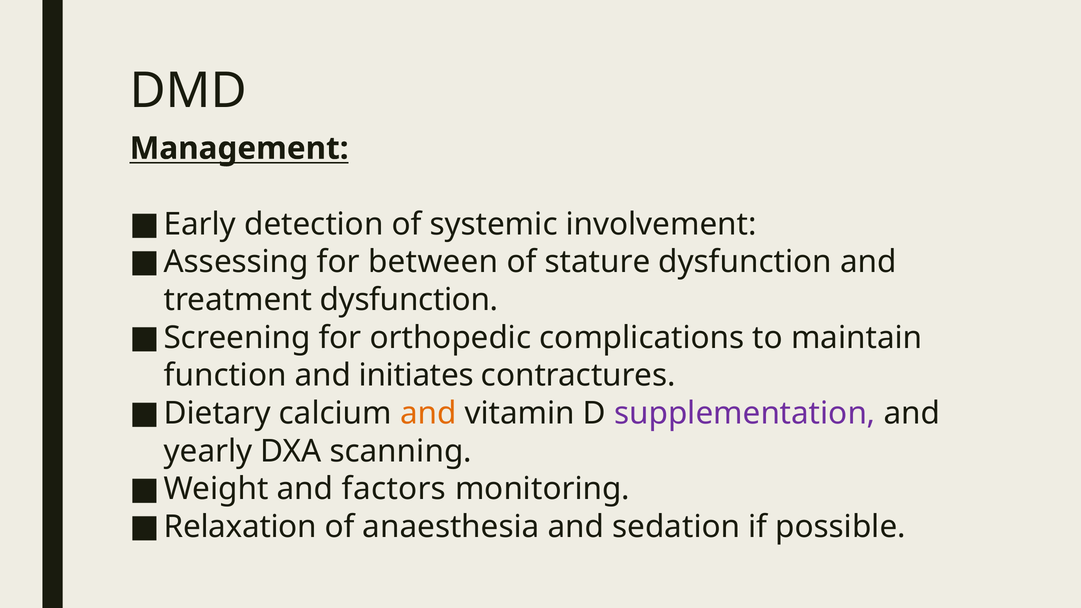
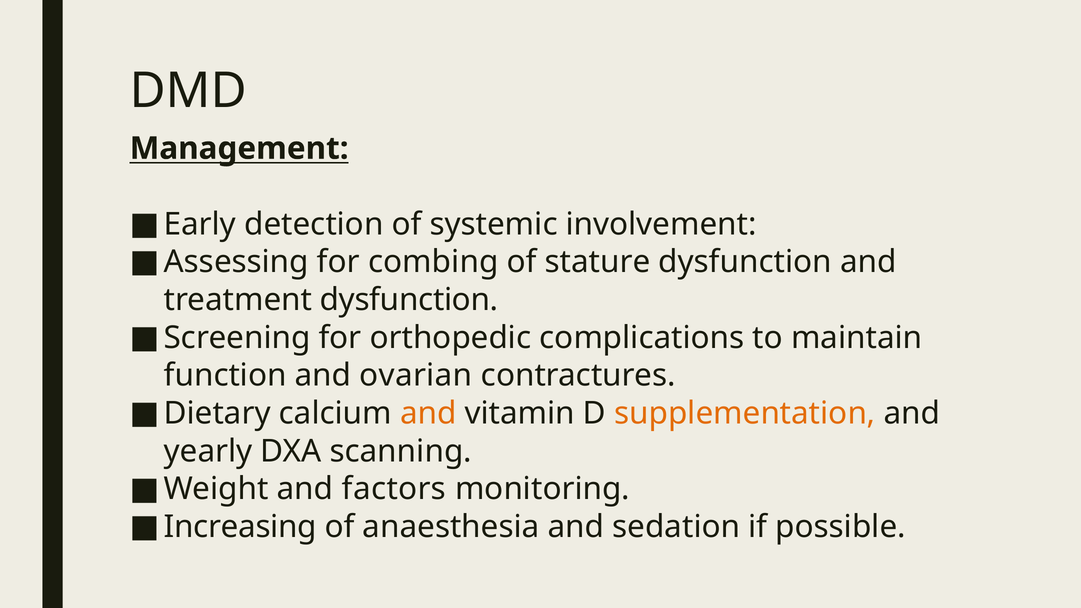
between: between -> combing
initiates: initiates -> ovarian
supplementation colour: purple -> orange
Relaxation: Relaxation -> Increasing
